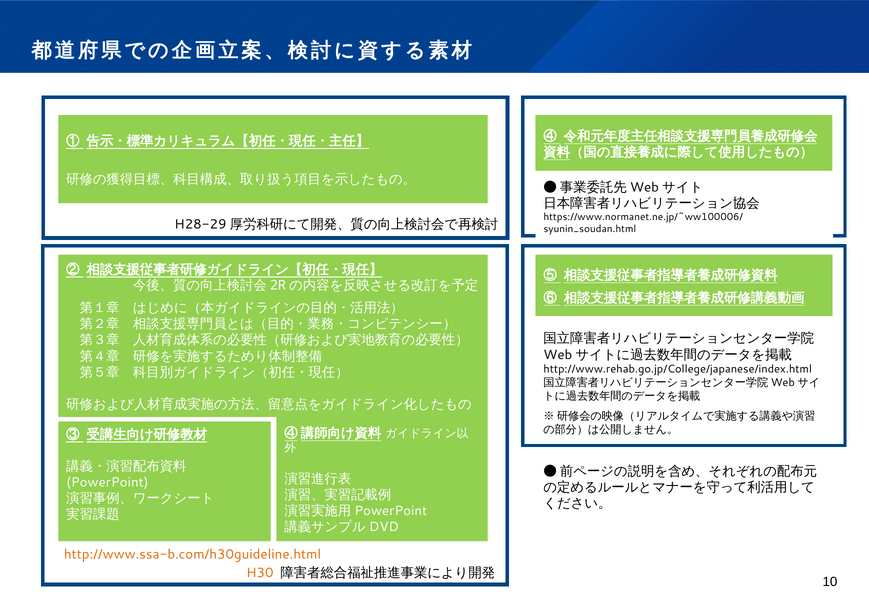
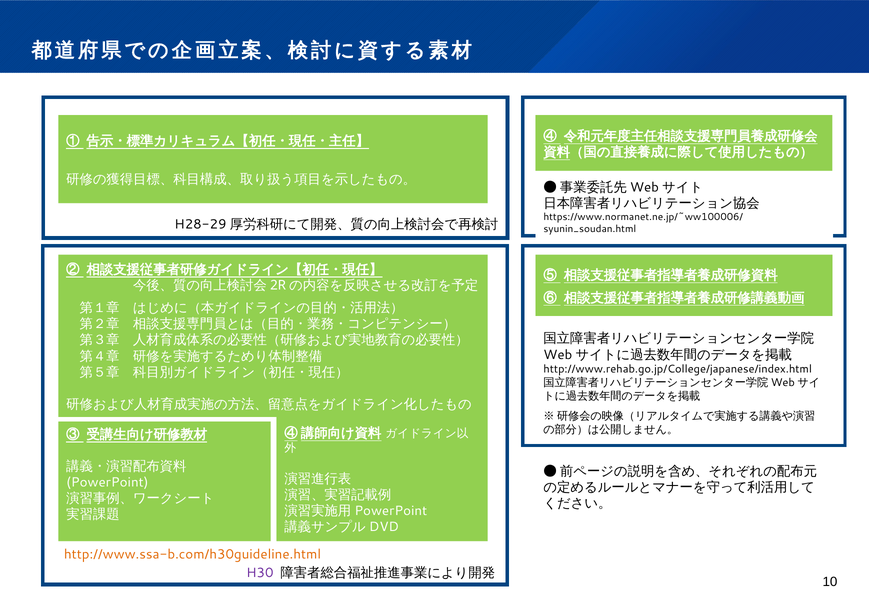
H30 colour: orange -> purple
